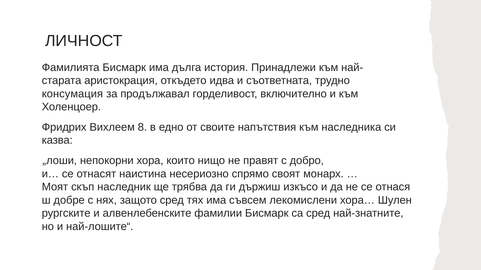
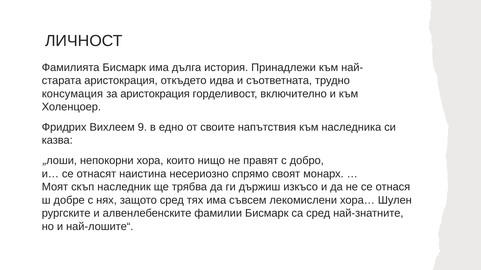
за продължавал: продължавал -> аристокрация
8: 8 -> 9
